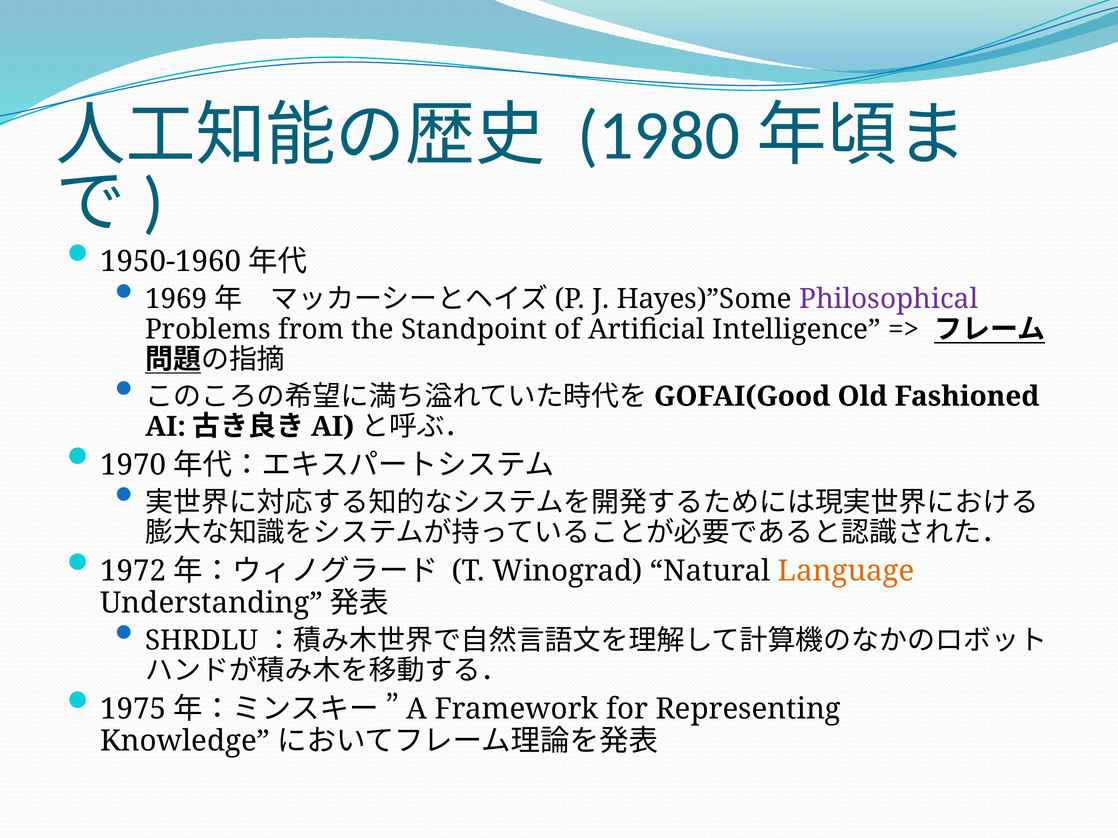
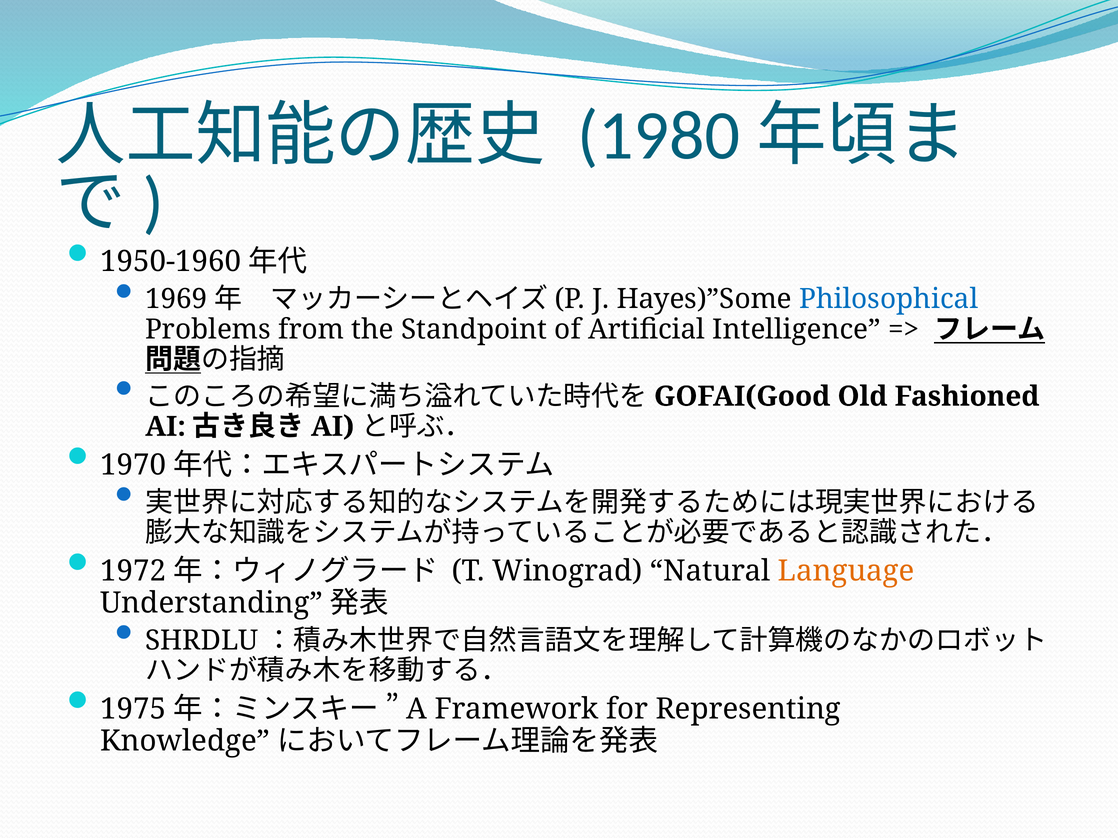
Philosophical colour: purple -> blue
